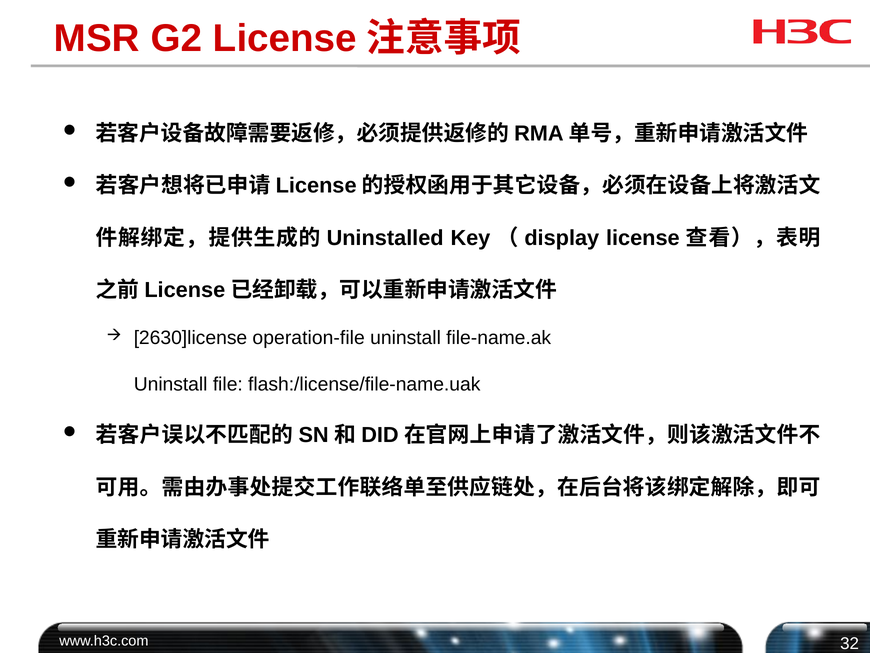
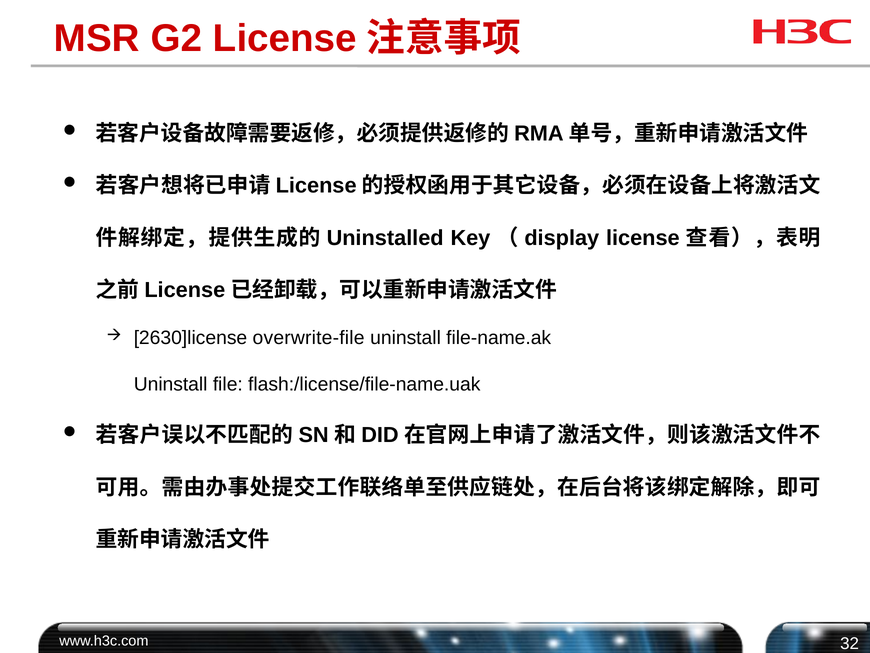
operation-file: operation-file -> overwrite-file
